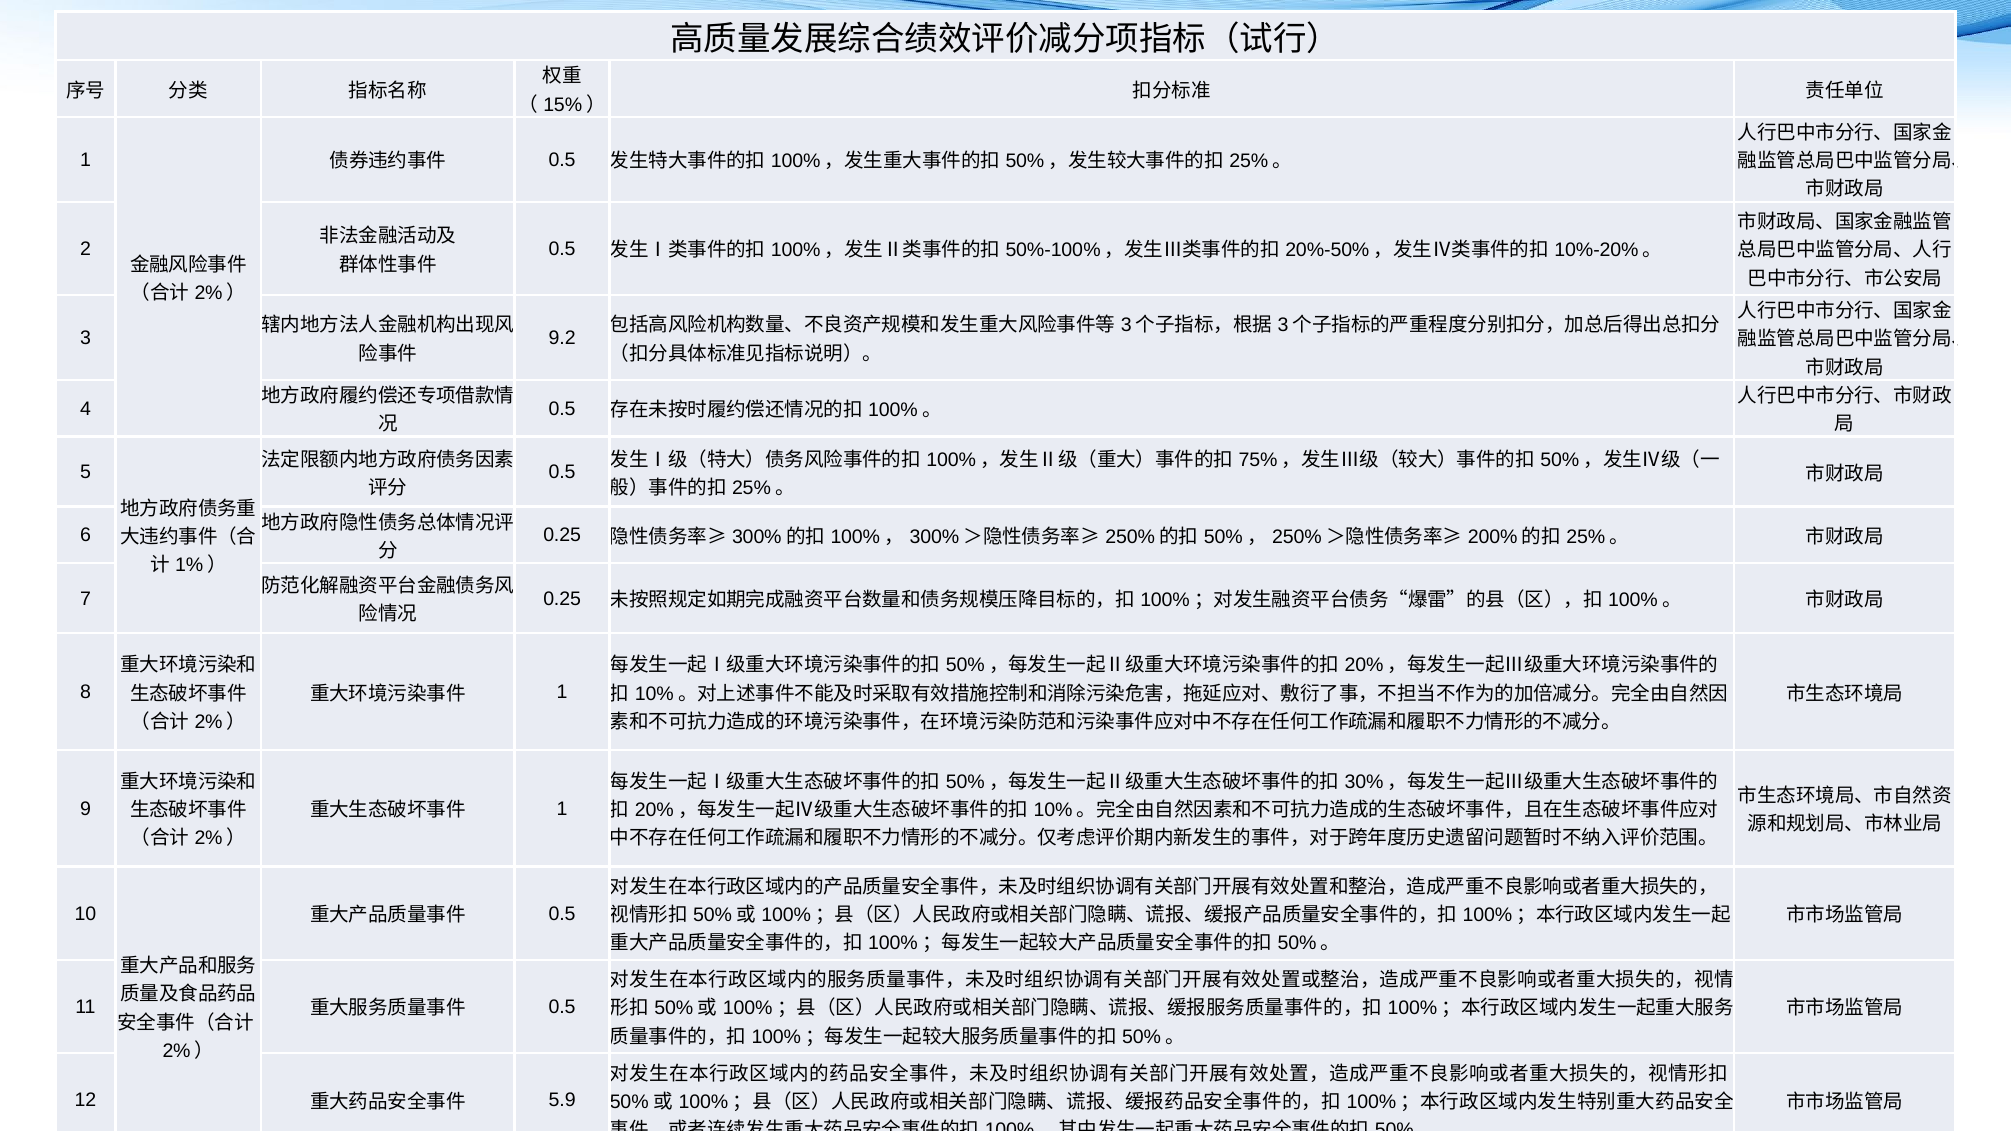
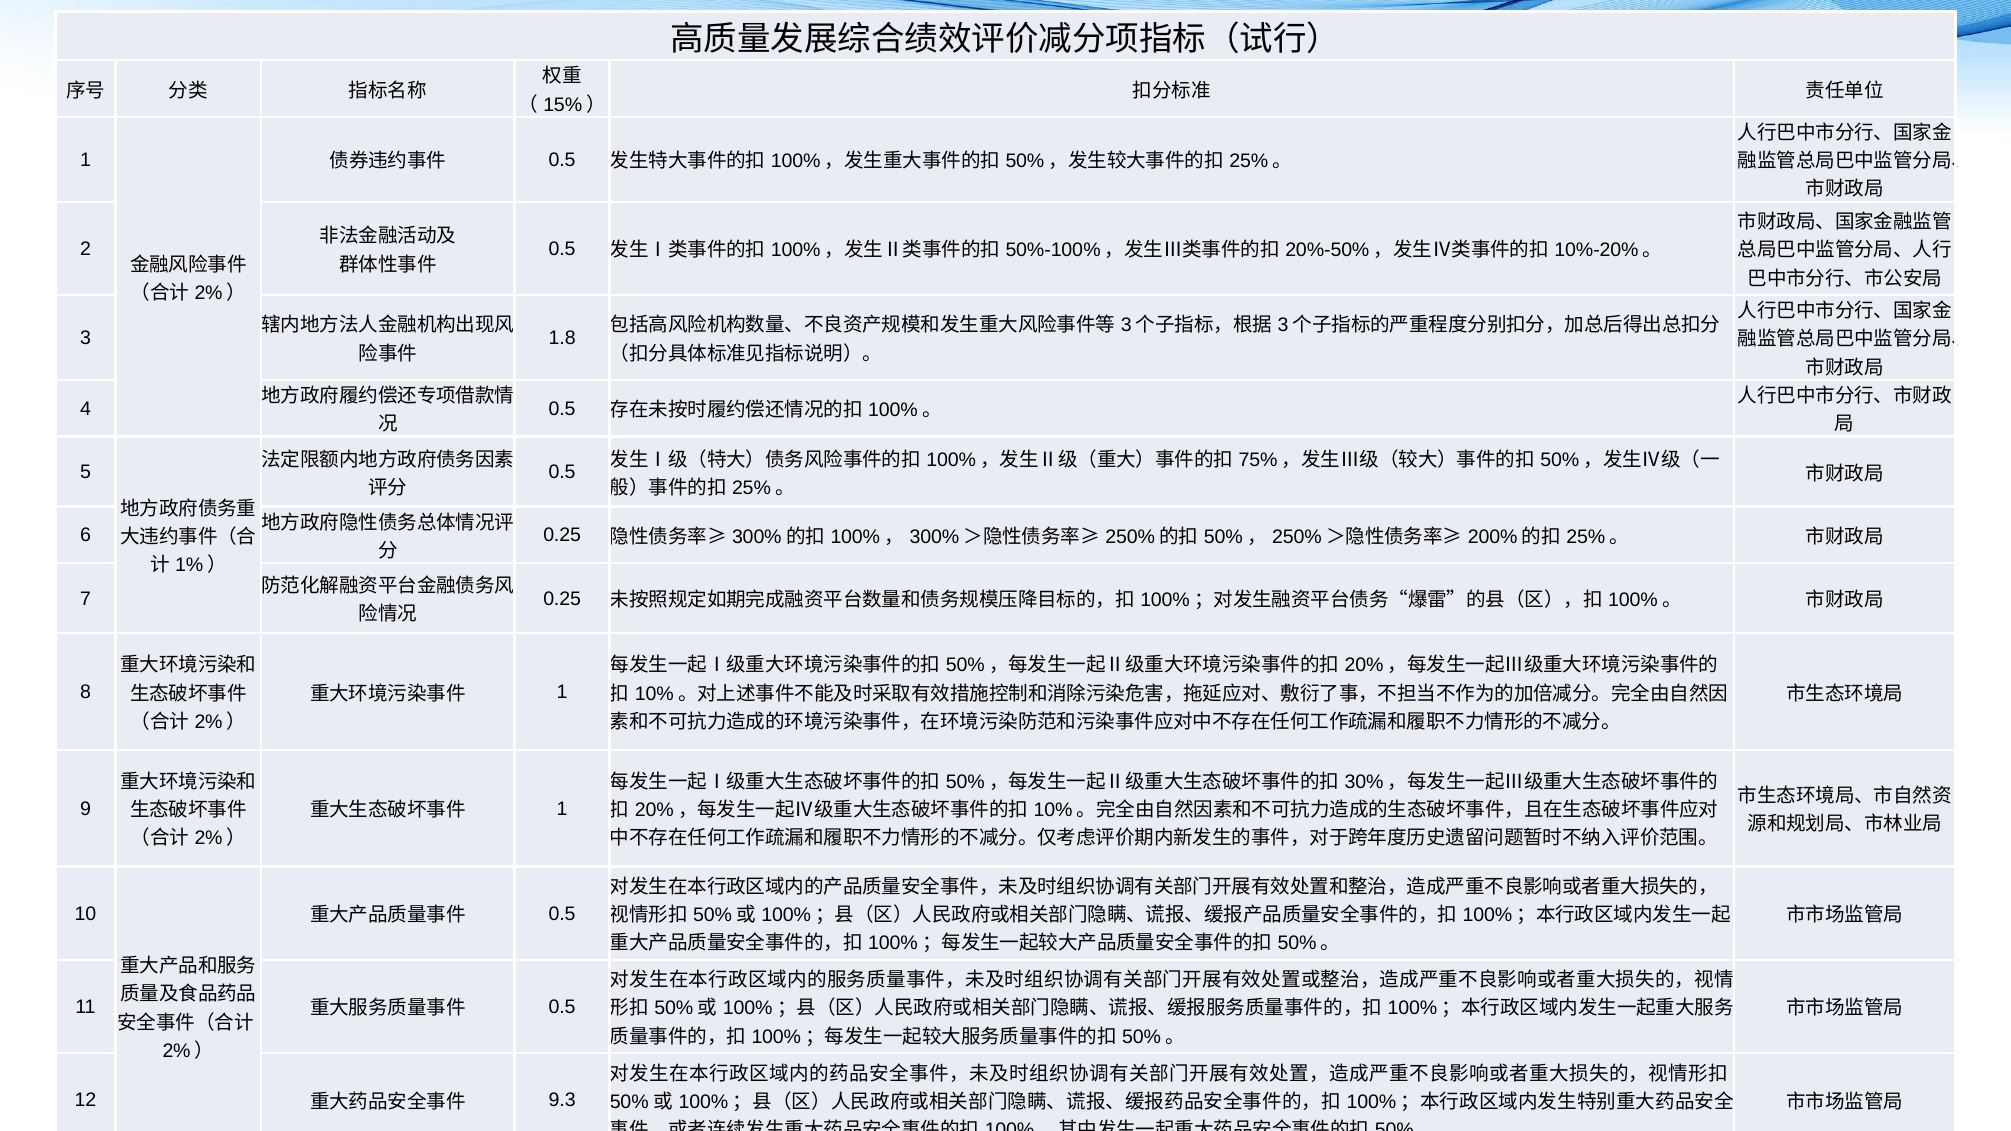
9.2: 9.2 -> 1.8
5.9: 5.9 -> 9.3
